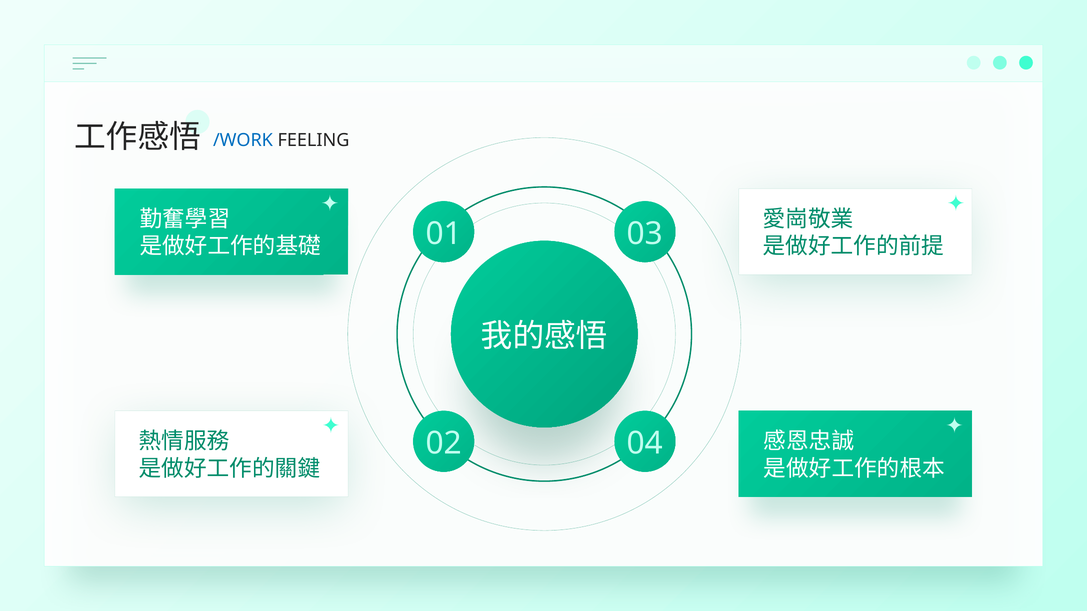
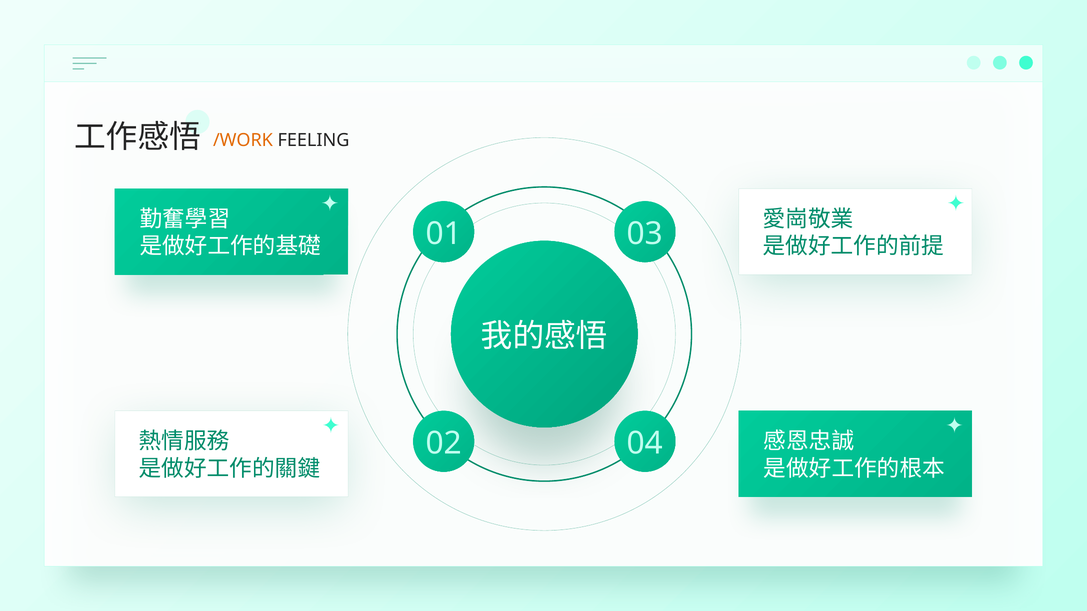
/WORK colour: blue -> orange
